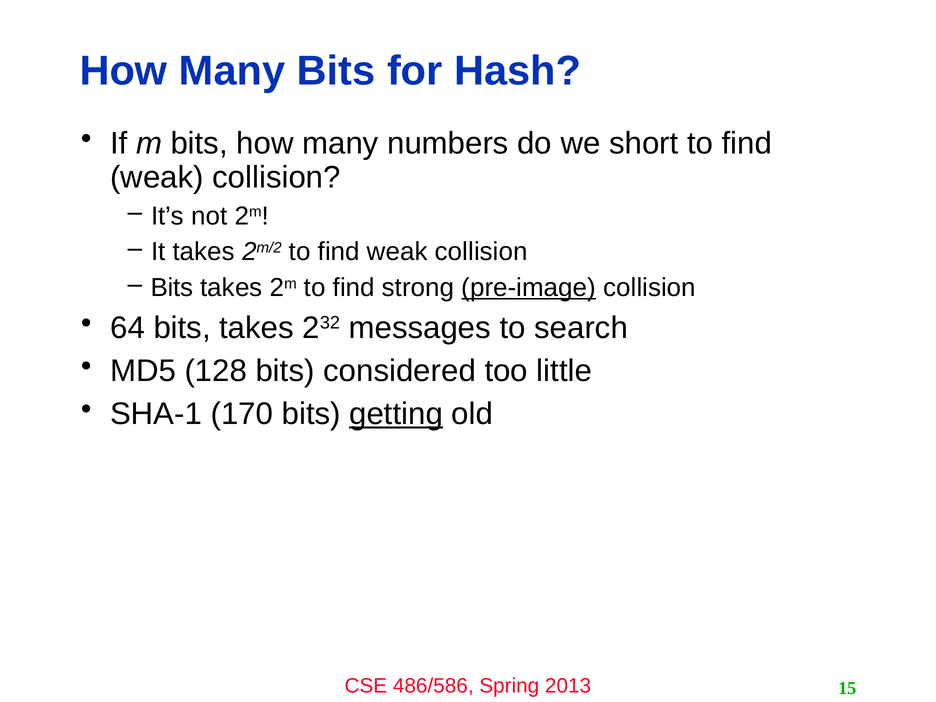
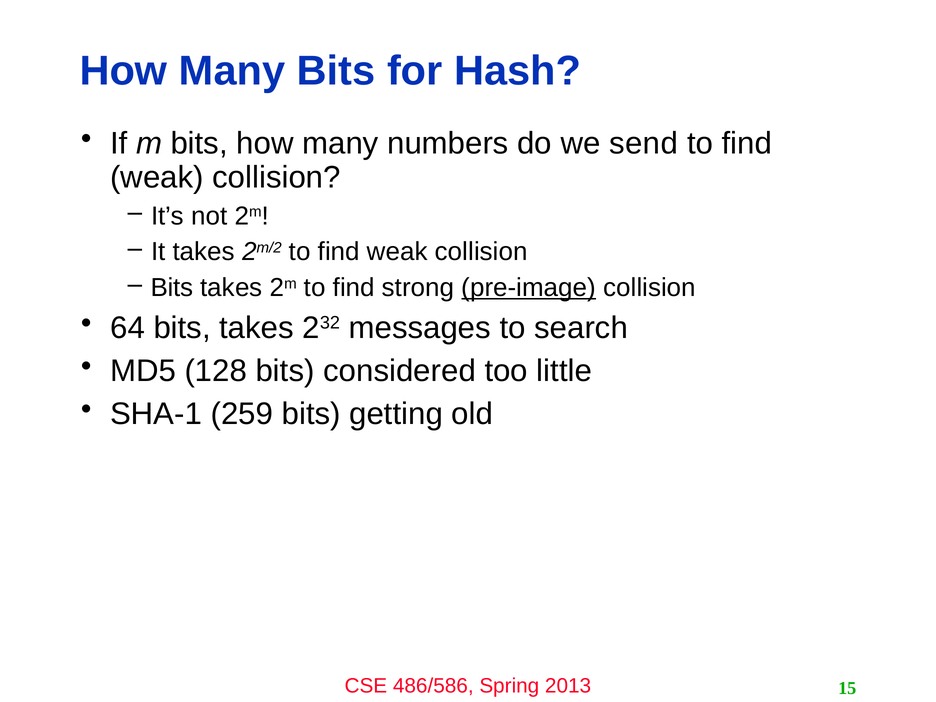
short: short -> send
170: 170 -> 259
getting underline: present -> none
